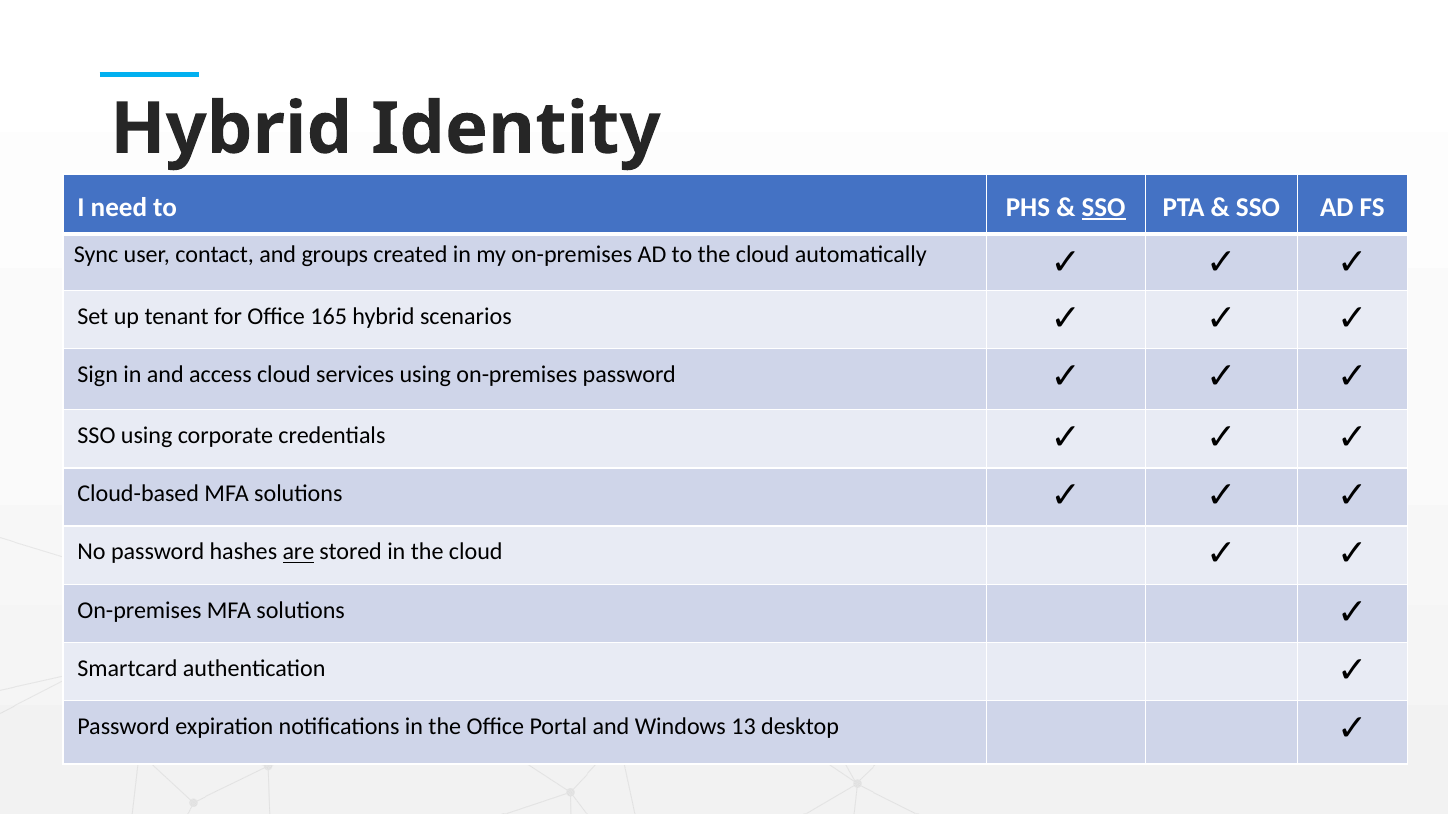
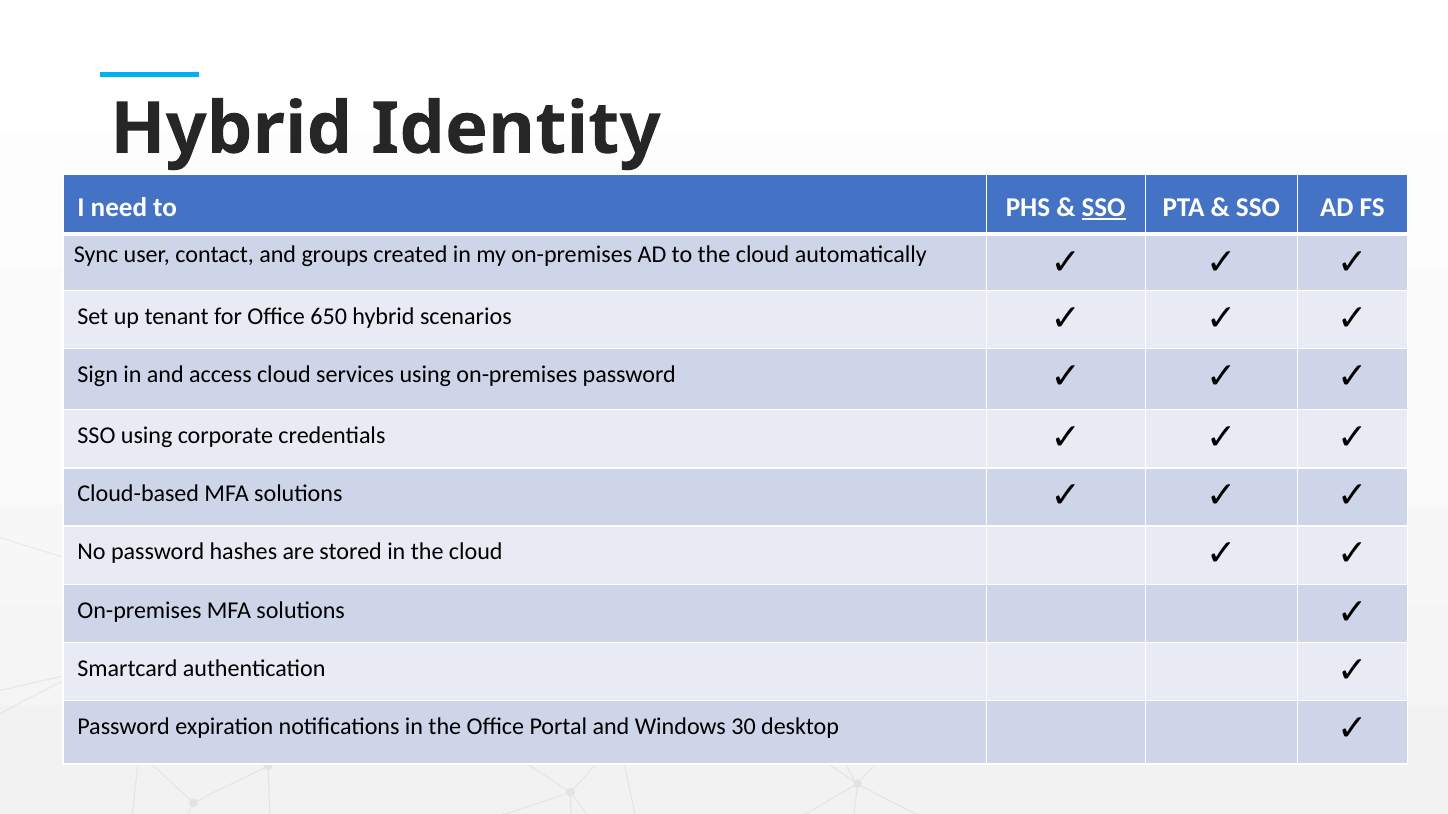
165: 165 -> 650
are underline: present -> none
13: 13 -> 30
